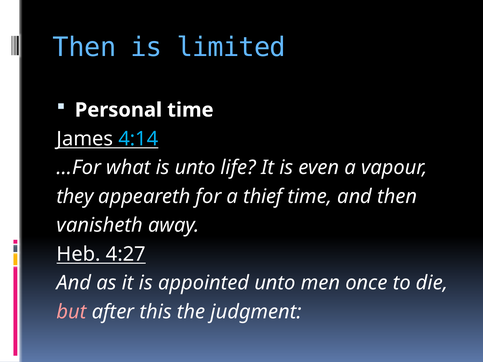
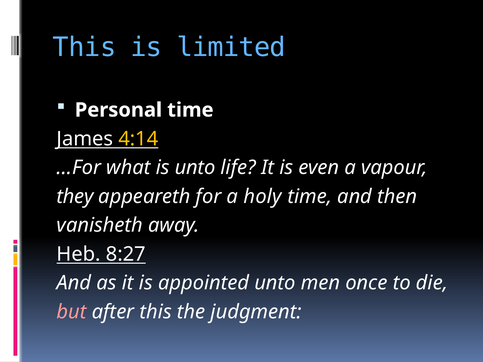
Then at (84, 47): Then -> This
4:14 colour: light blue -> yellow
thief: thief -> holy
4:27: 4:27 -> 8:27
